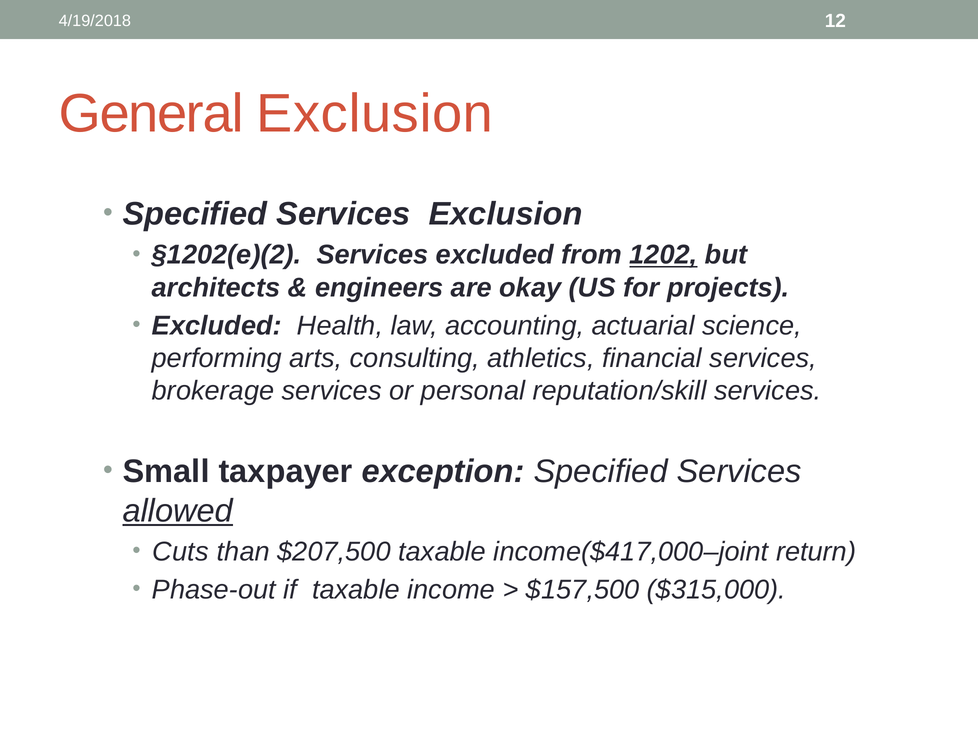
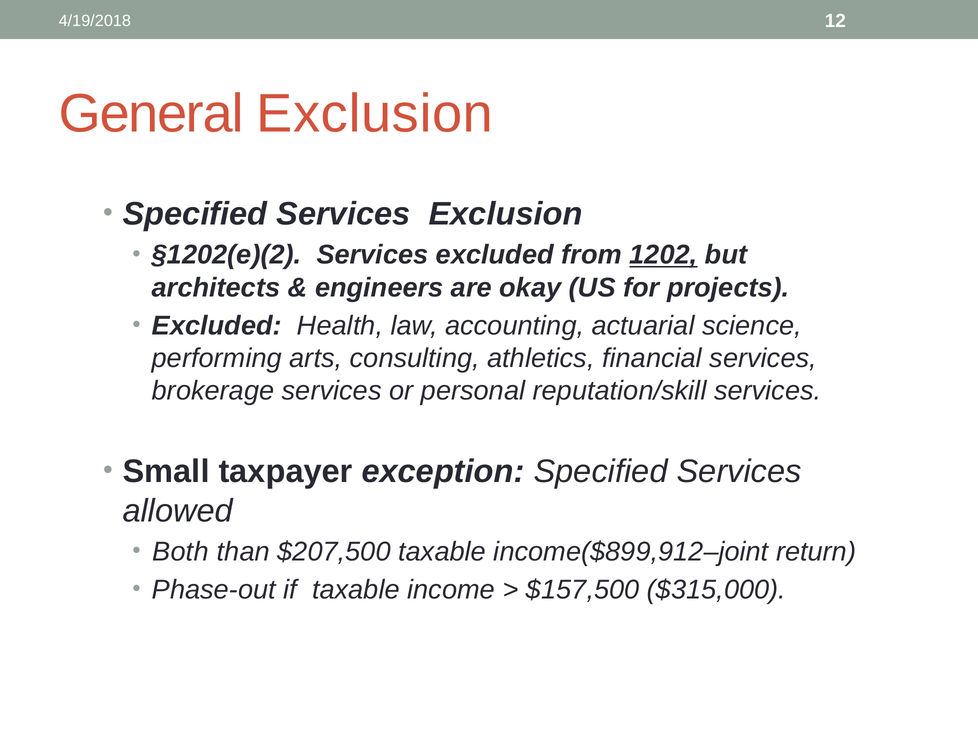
allowed underline: present -> none
Cuts: Cuts -> Both
income($417,000–joint: income($417,000–joint -> income($899,912–joint
